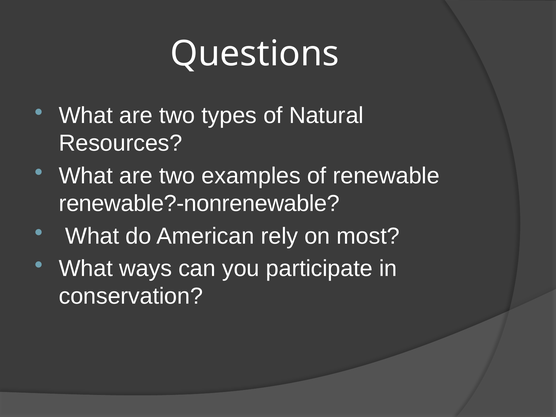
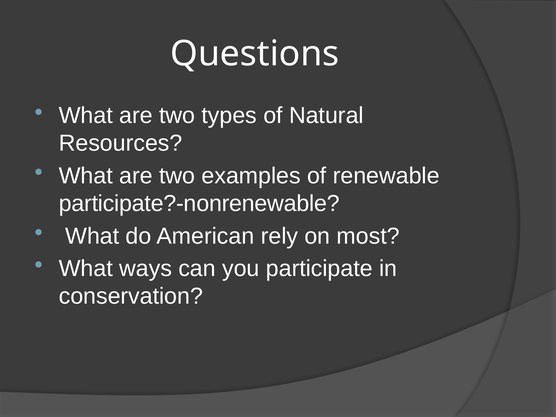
renewable?-nonrenewable: renewable?-nonrenewable -> participate?-nonrenewable
